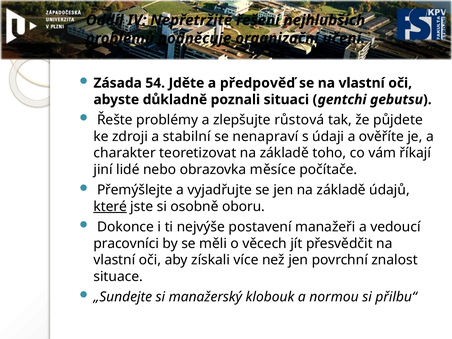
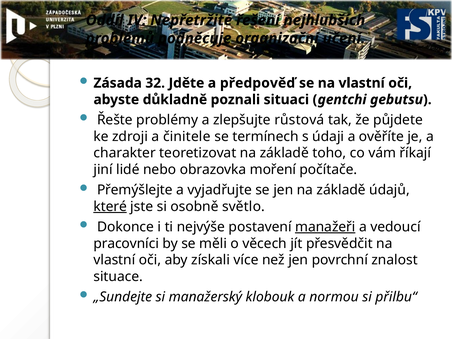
54: 54 -> 32
stabilní: stabilní -> činitele
nenapraví: nenapraví -> termínech
měsíce: měsíce -> moření
oboru: oboru -> světlo
manažeři underline: none -> present
